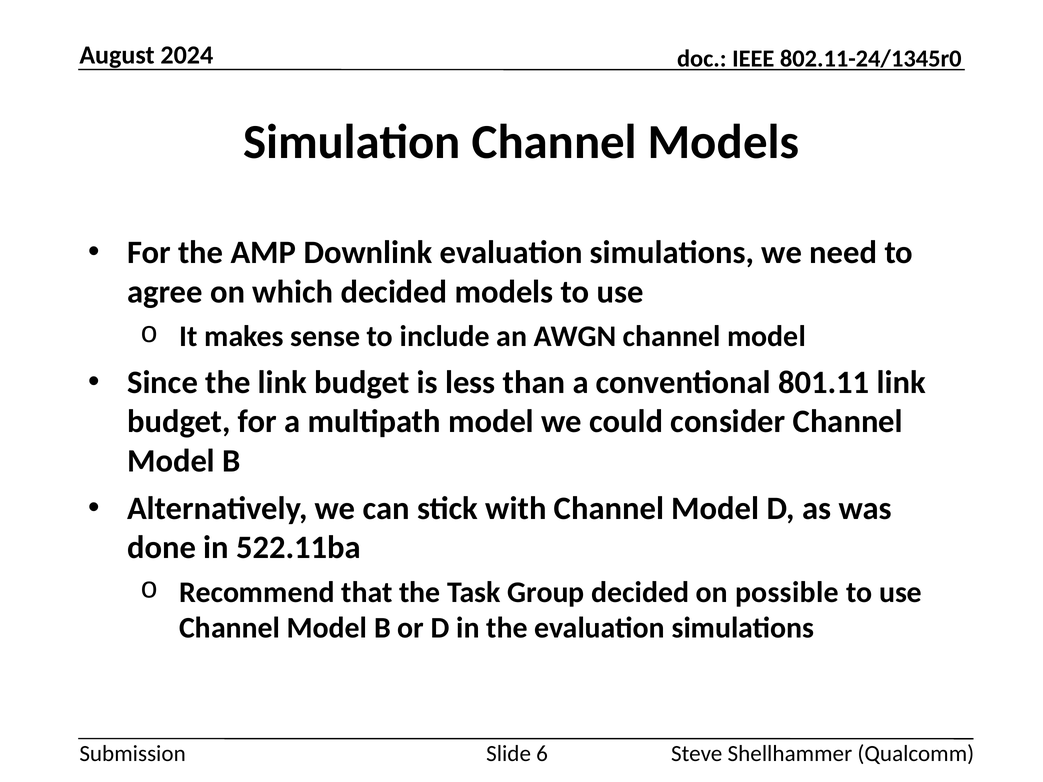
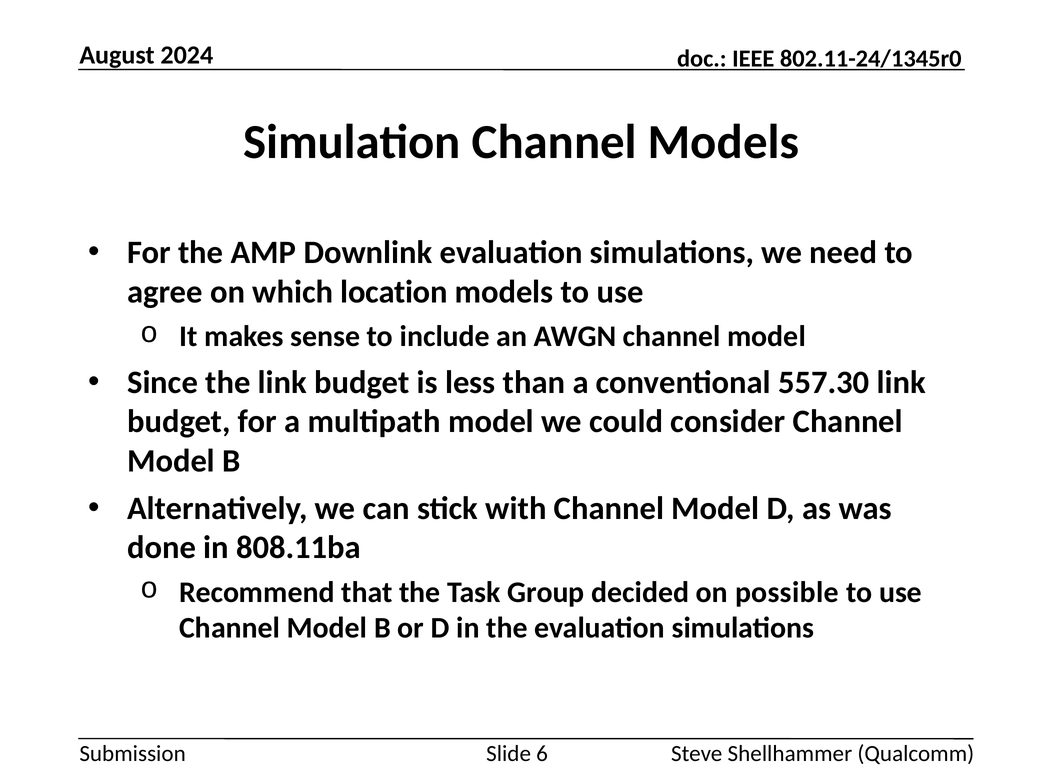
which decided: decided -> location
801.11: 801.11 -> 557.30
522.11ba: 522.11ba -> 808.11ba
